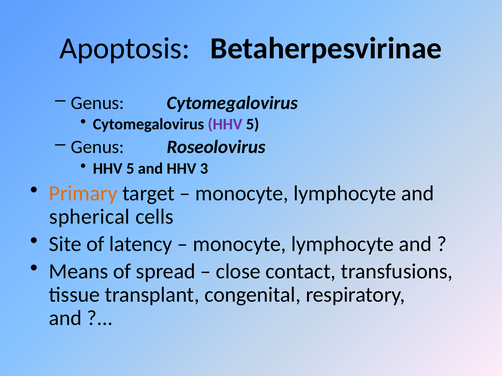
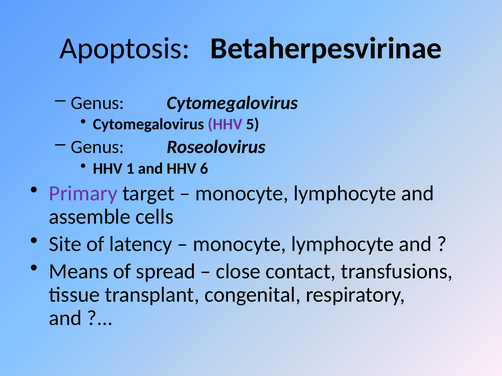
5 at (130, 169): 5 -> 1
3: 3 -> 6
Primary colour: orange -> purple
spherical: spherical -> assemble
